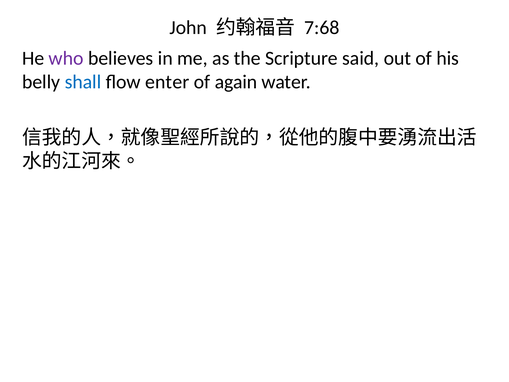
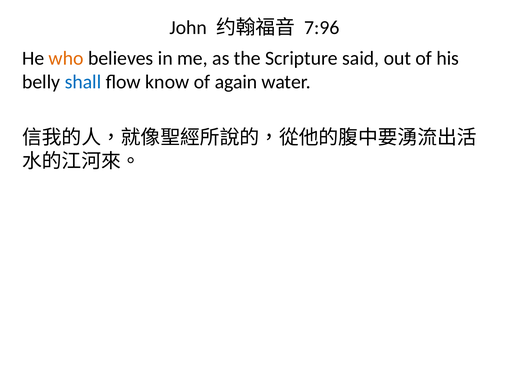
7:68: 7:68 -> 7:96
who colour: purple -> orange
enter: enter -> know
